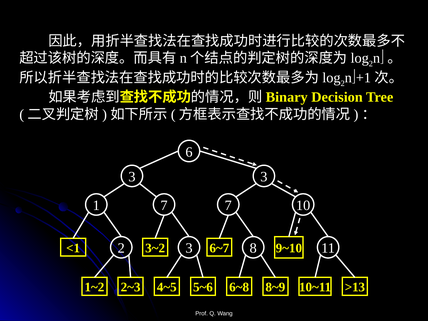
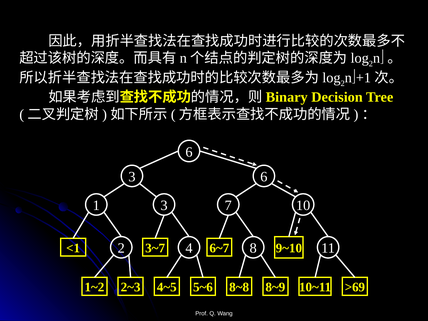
3 3: 3 -> 6
1 7: 7 -> 3
2 3: 3 -> 4
3~2: 3~2 -> 3~7
6~8: 6~8 -> 8~8
>13: >13 -> >69
